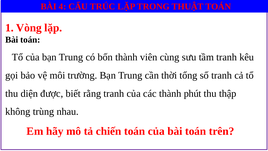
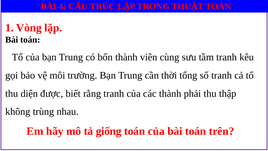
phút: phút -> phải
chiến: chiến -> giống
